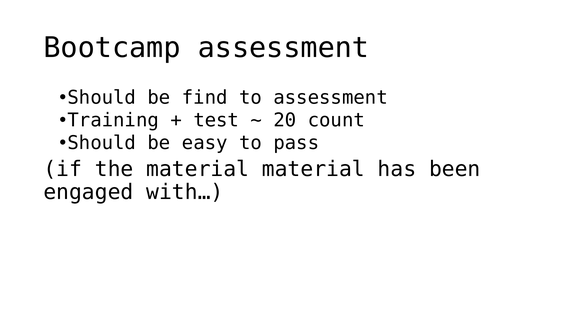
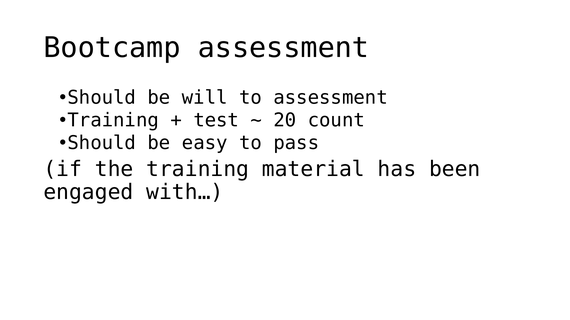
find: find -> will
the material: material -> training
